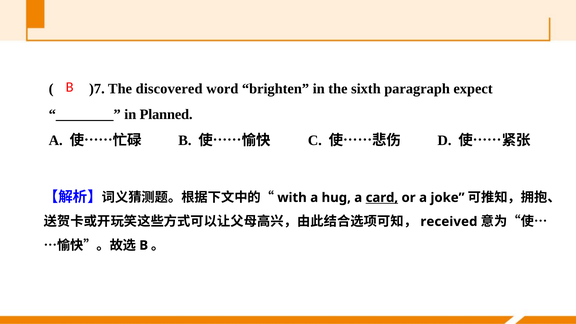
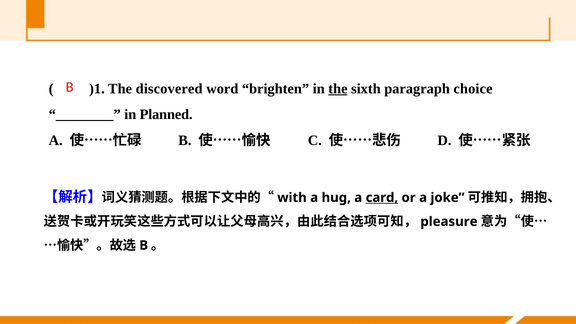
)7: )7 -> )1
the at (338, 89) underline: none -> present
expect: expect -> choice
received: received -> pleasure
